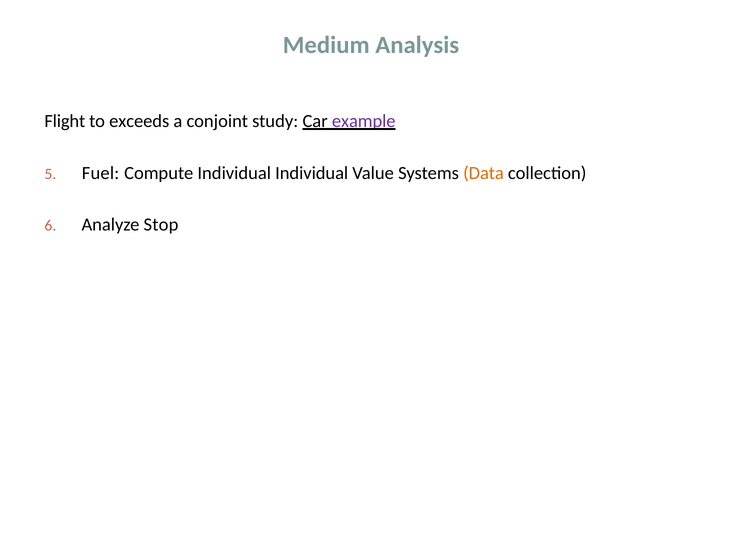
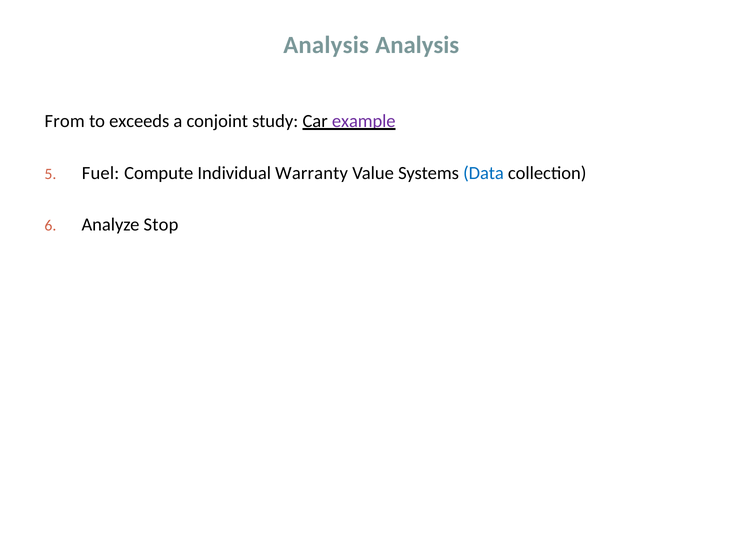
Medium at (326, 45): Medium -> Analysis
Flight: Flight -> From
Individual Individual: Individual -> Warranty
Data colour: orange -> blue
